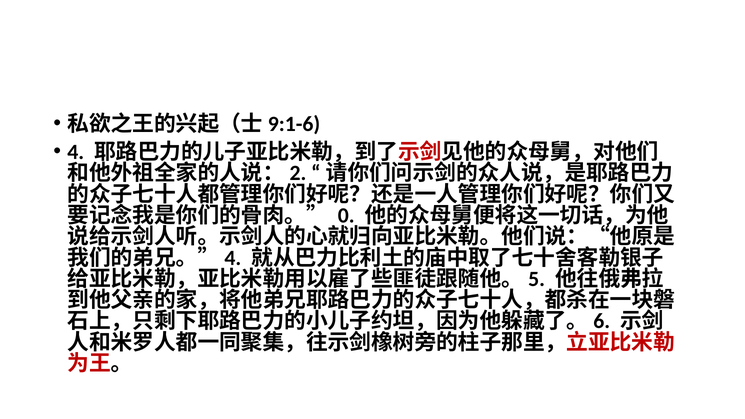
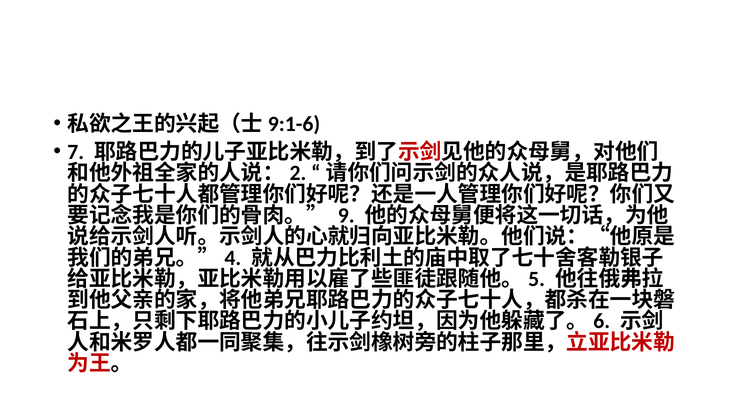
4: 4 -> 7
0: 0 -> 9
